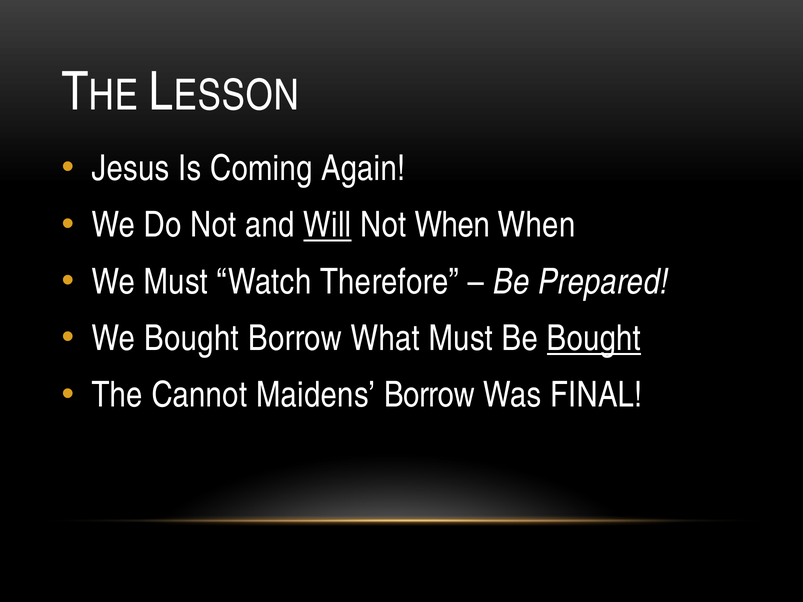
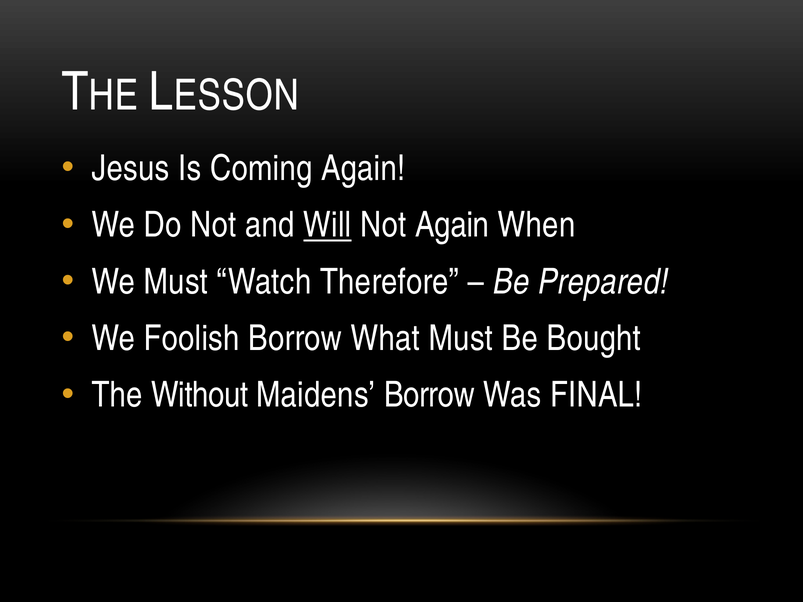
Not When: When -> Again
We Bought: Bought -> Foolish
Bought at (594, 339) underline: present -> none
Cannot: Cannot -> Without
